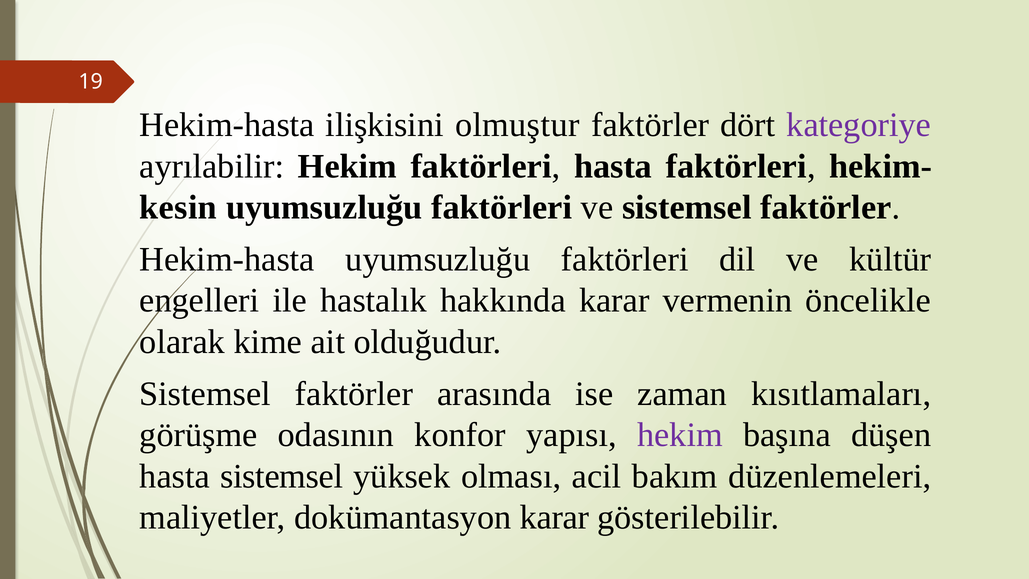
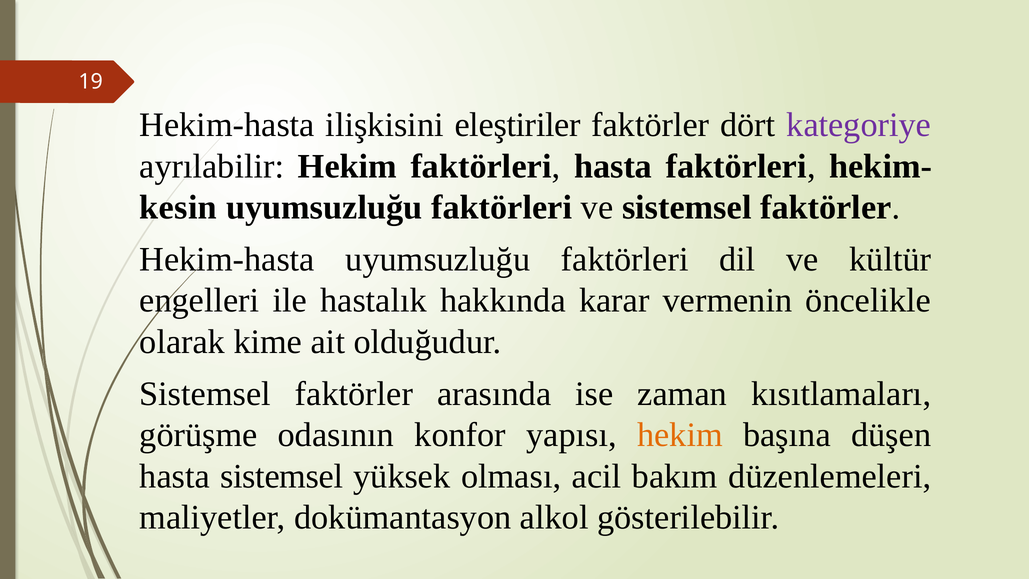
olmuştur: olmuştur -> eleştiriler
hekim at (680, 435) colour: purple -> orange
dokümantasyon karar: karar -> alkol
